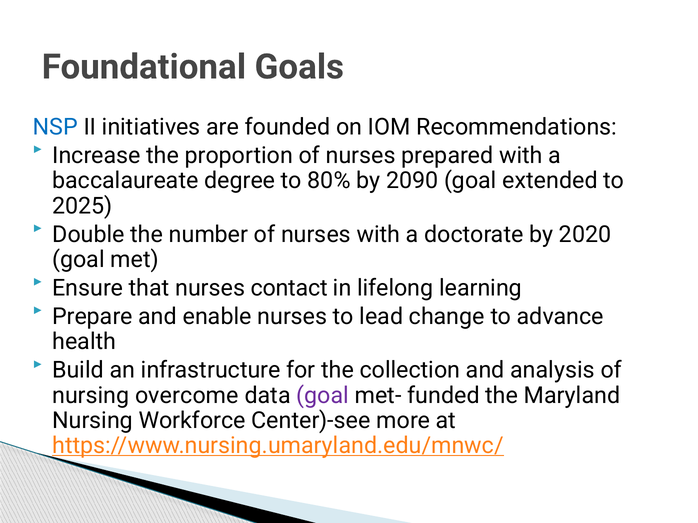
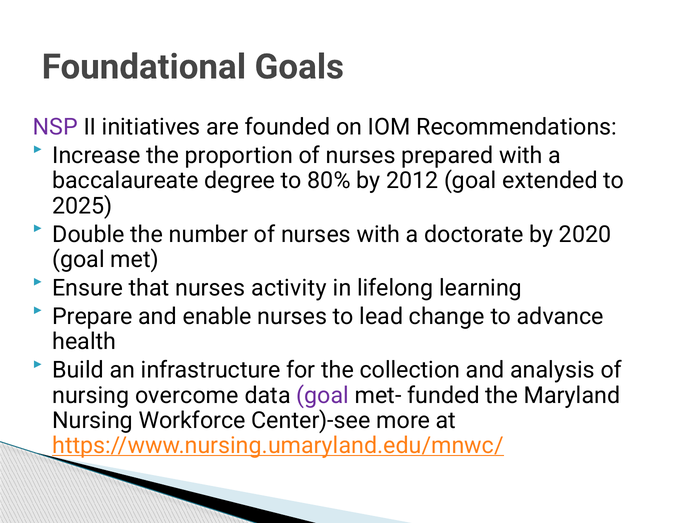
NSP colour: blue -> purple
2090: 2090 -> 2012
contact: contact -> activity
